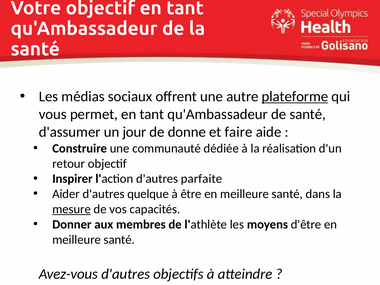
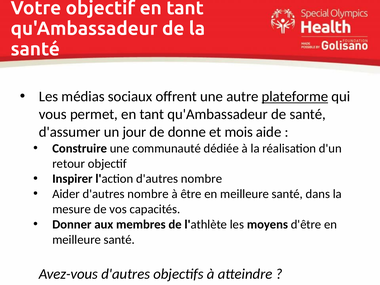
faire: faire -> mois
l'action d'autres parfaite: parfaite -> nombre
Aider d'autres quelque: quelque -> nombre
mesure underline: present -> none
